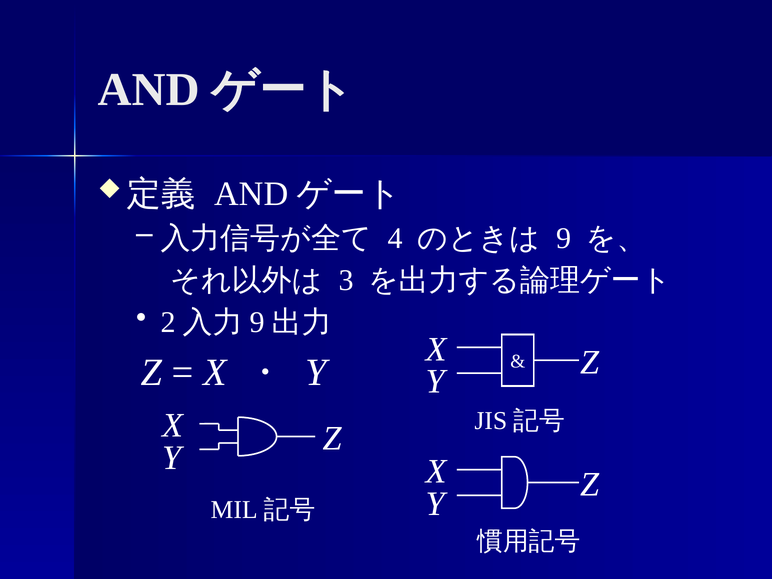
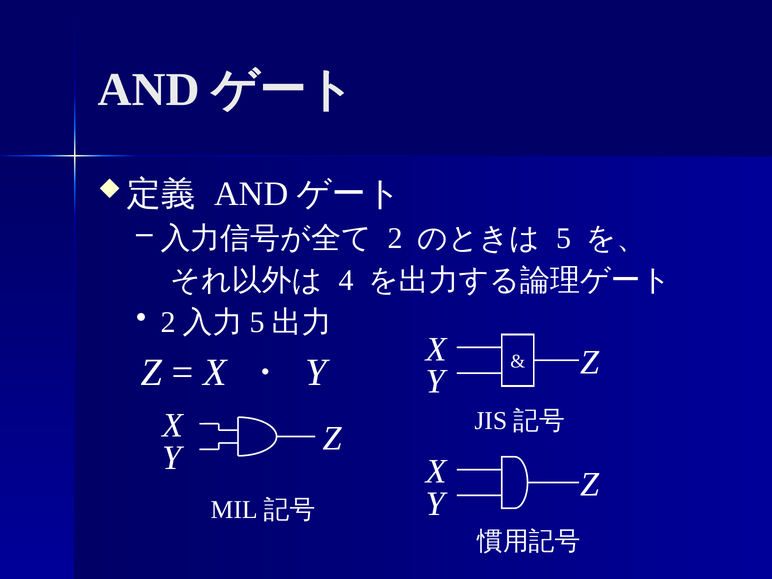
4 at (395, 238): 4 -> 2
9 at (564, 238): 9 -> 5
3: 3 -> 4
9 at (257, 323): 9 -> 5
